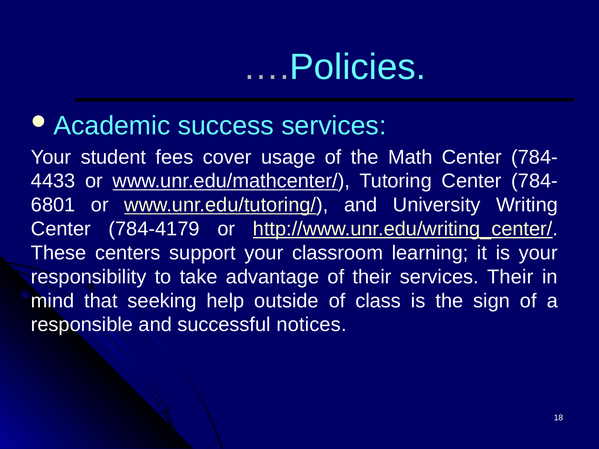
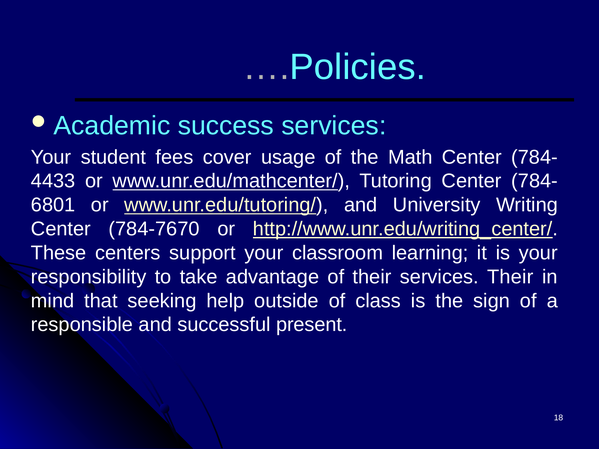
784-4179: 784-4179 -> 784-7670
notices: notices -> present
